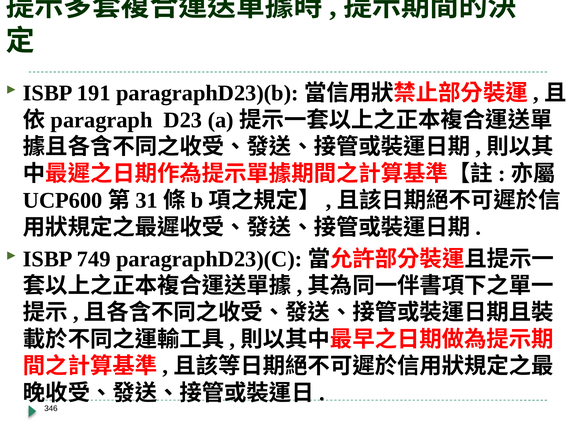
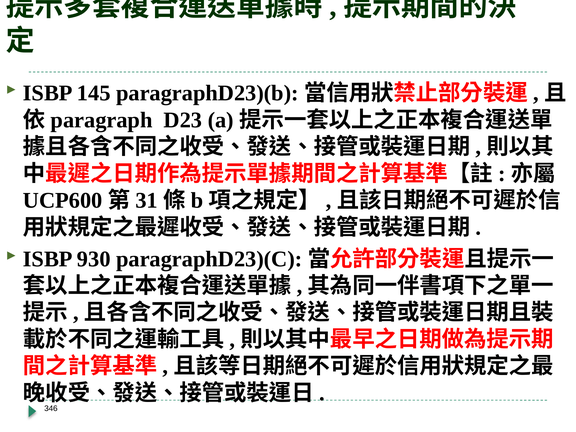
191: 191 -> 145
749: 749 -> 930
